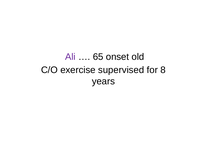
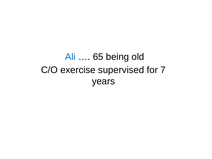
Ali colour: purple -> blue
onset: onset -> being
8: 8 -> 7
